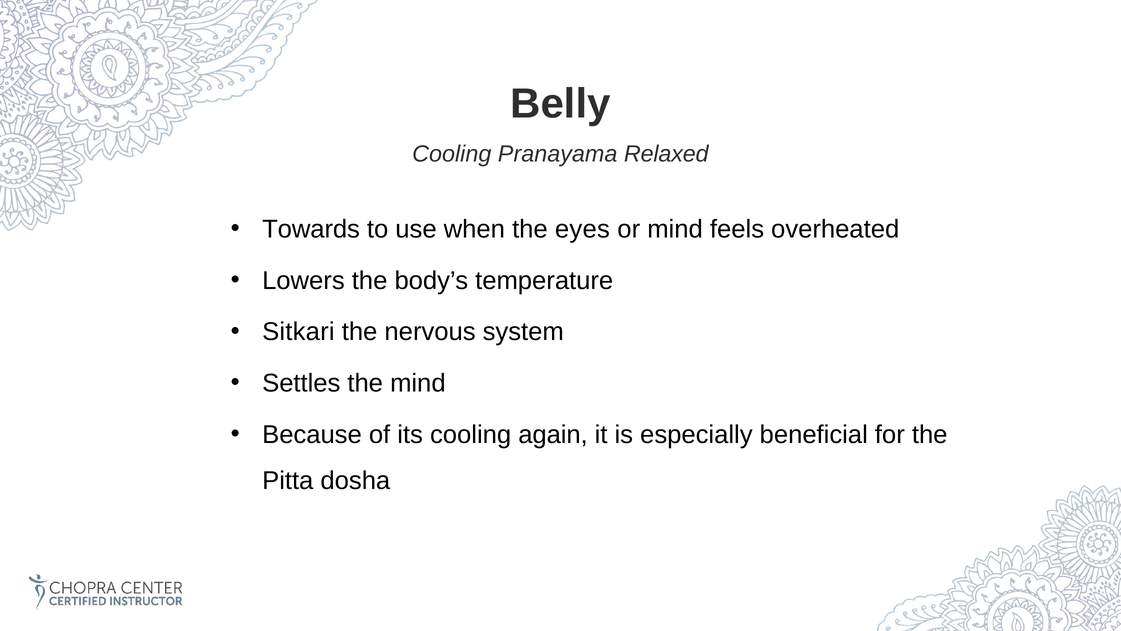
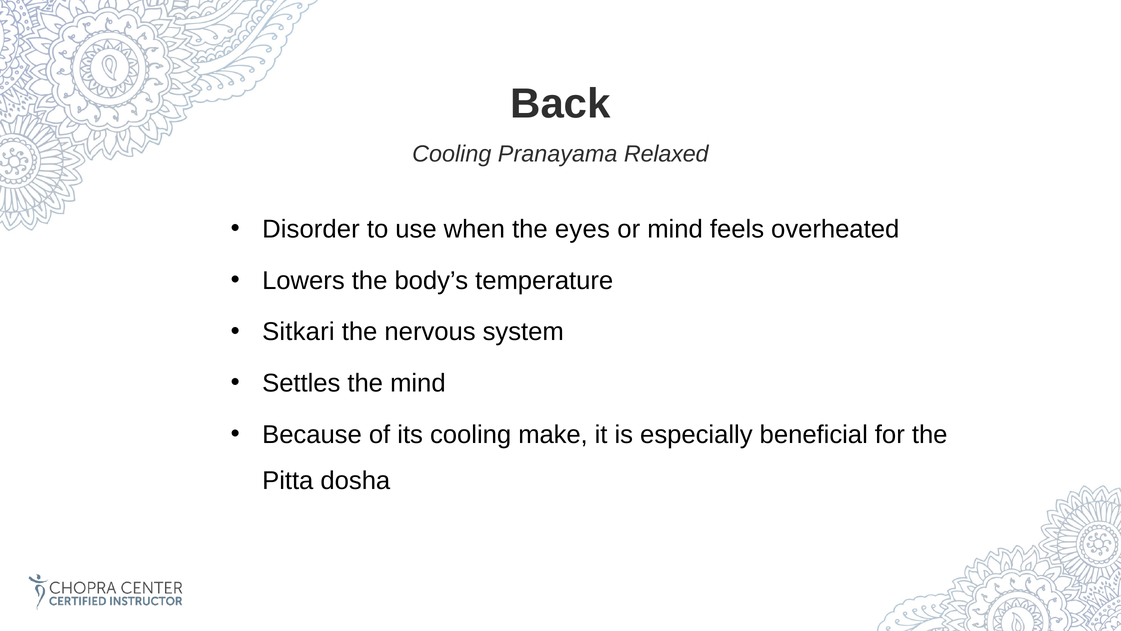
Belly: Belly -> Back
Towards: Towards -> Disorder
again: again -> make
